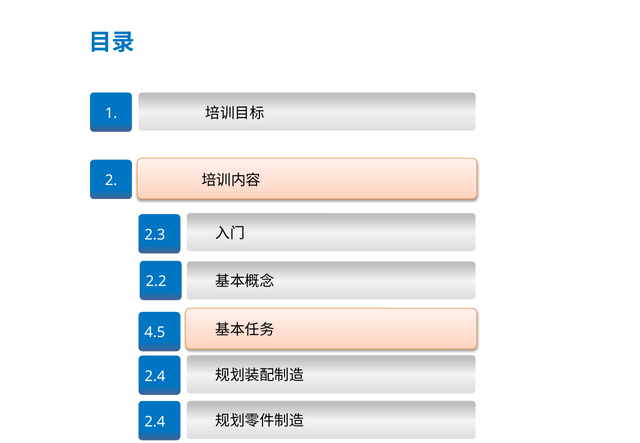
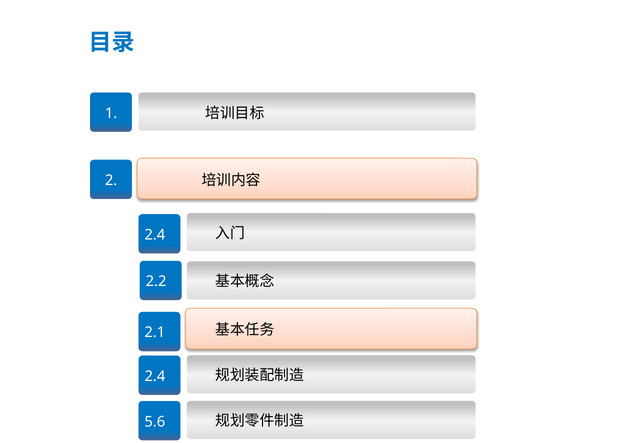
2.3 at (155, 235): 2.3 -> 2.4
4.5: 4.5 -> 2.1
2.4 at (155, 422): 2.4 -> 5.6
